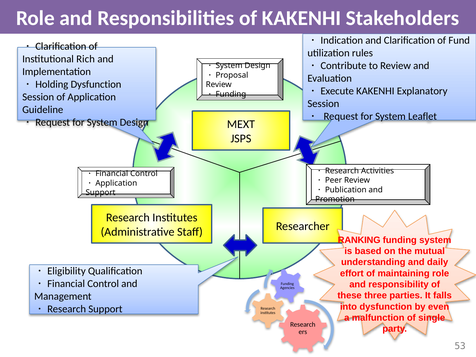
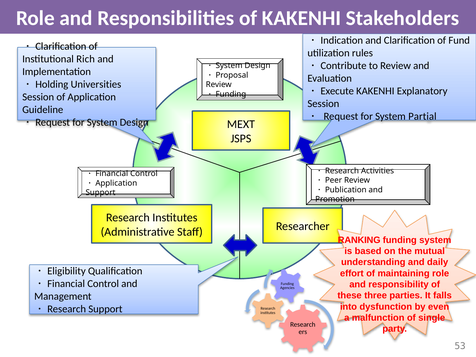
Dysfunction at (96, 84): Dysfunction -> Universities
Leaflet: Leaflet -> Partial
